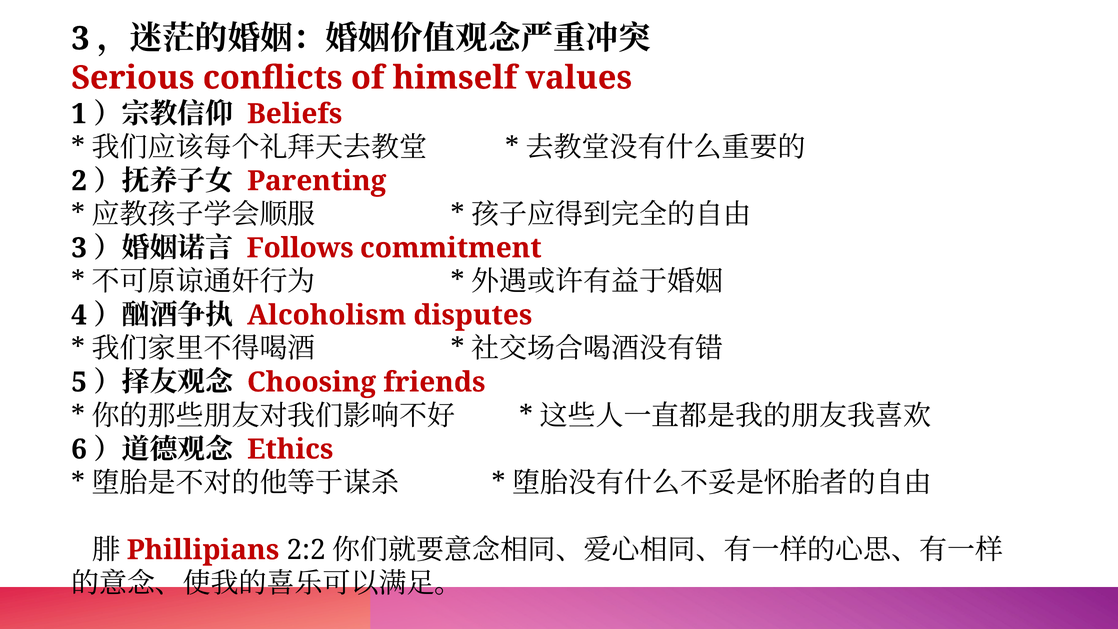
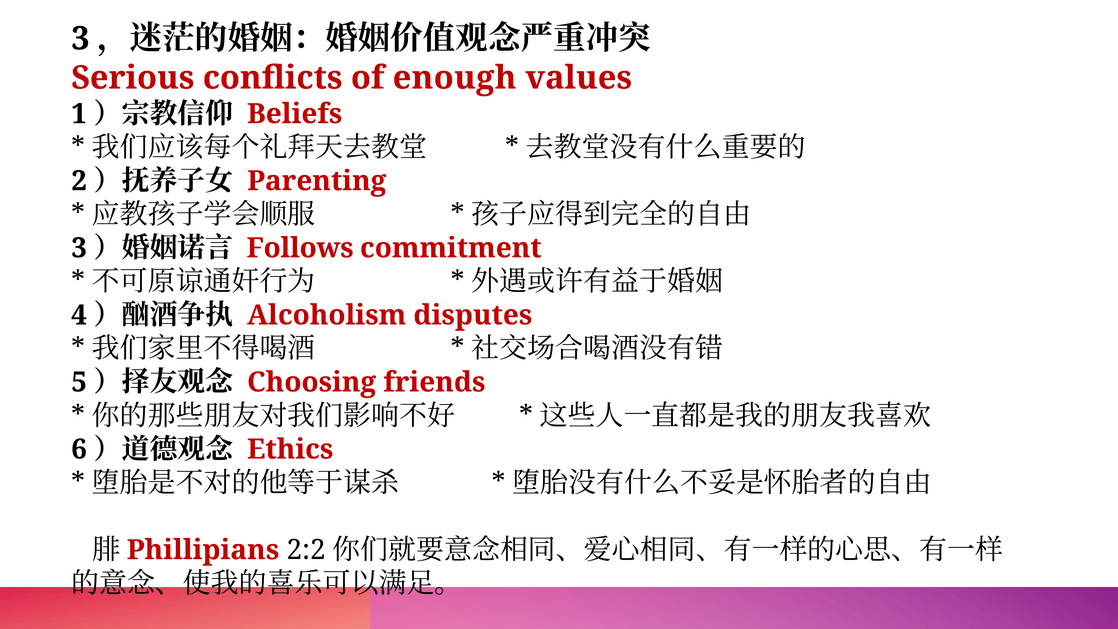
himself: himself -> enough
